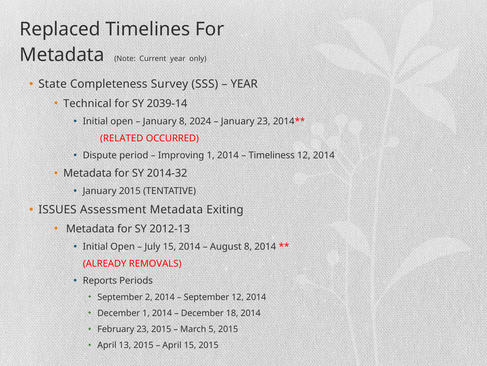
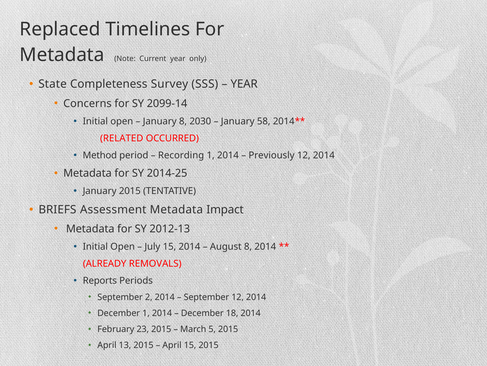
Technical: Technical -> Concerns
2039-14: 2039-14 -> 2099-14
2024: 2024 -> 2030
January 23: 23 -> 58
Dispute: Dispute -> Method
Improving: Improving -> Recording
Timeliness: Timeliness -> Previously
2014-32: 2014-32 -> 2014-25
ISSUES: ISSUES -> BRIEFS
Exiting: Exiting -> Impact
